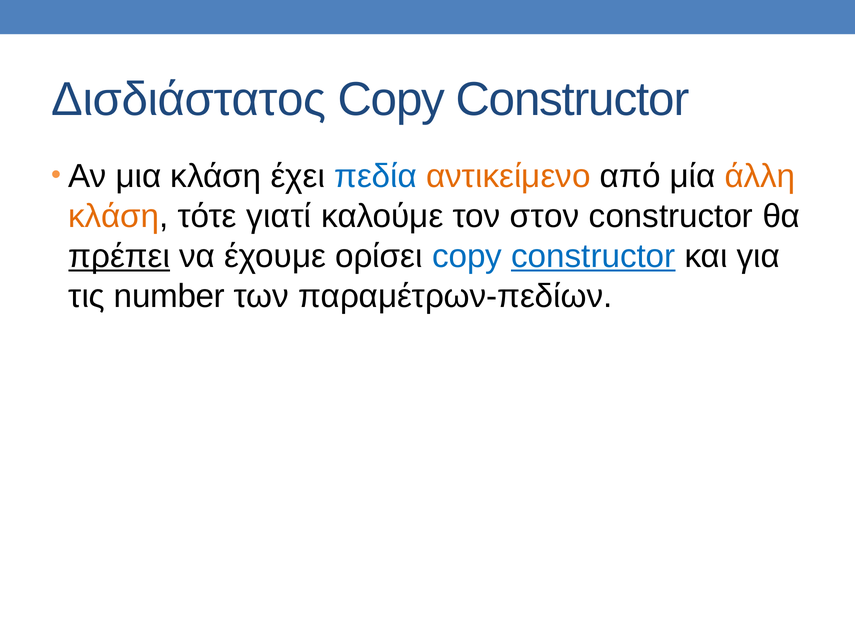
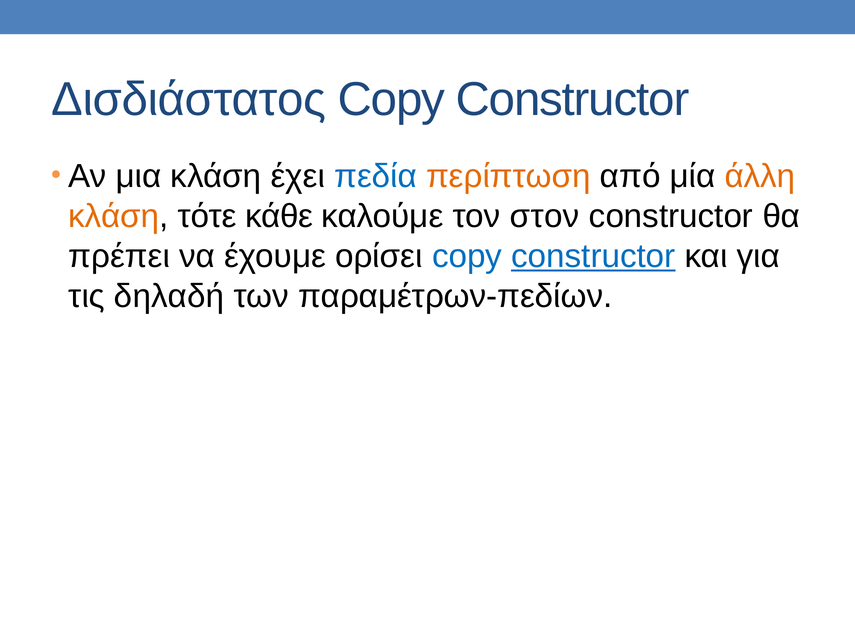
αντικείμενο: αντικείμενο -> περίπτωση
γιατί: γιατί -> κάθε
πρέπει underline: present -> none
number: number -> δηλαδή
